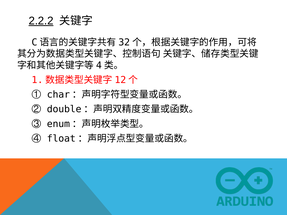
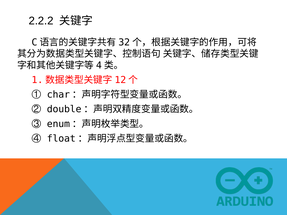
2.2.2 underline: present -> none
